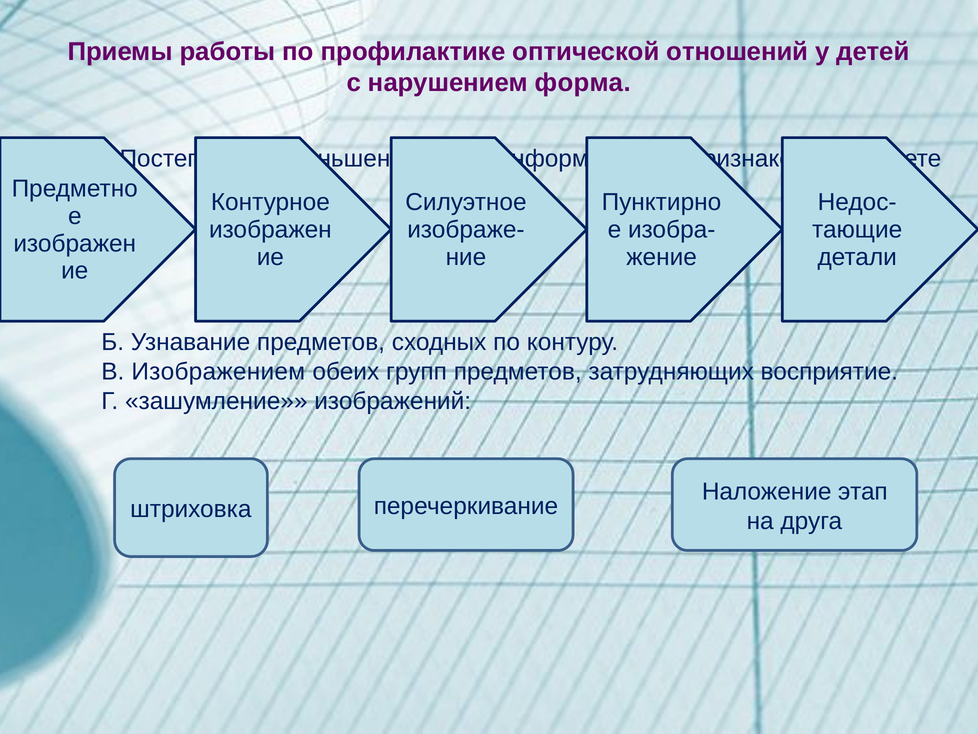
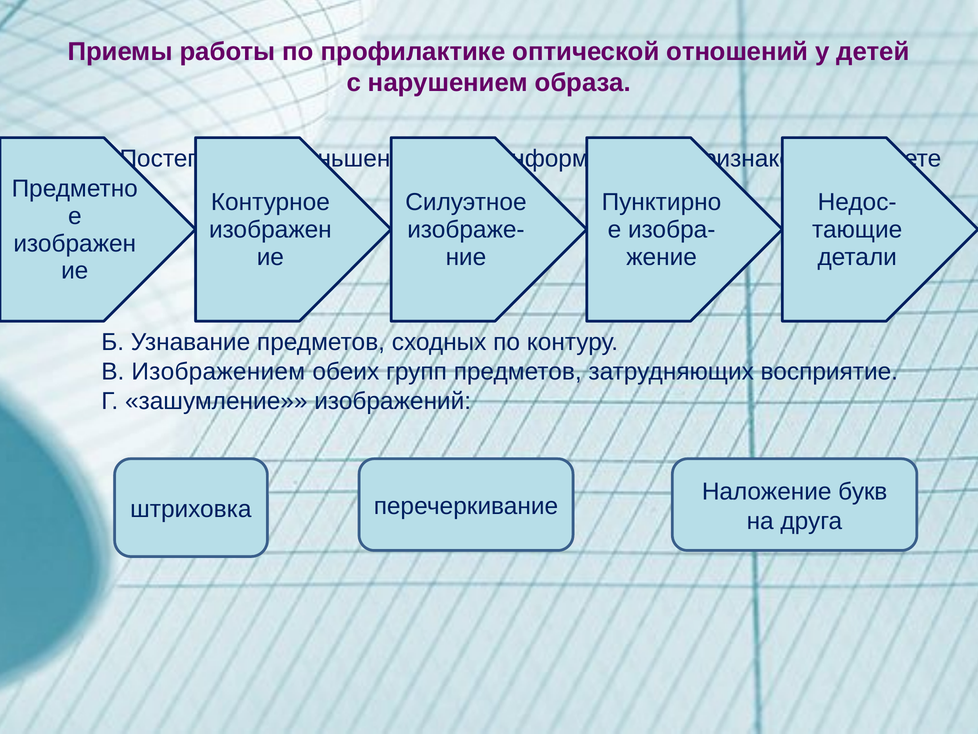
форма: форма -> образа
этап: этап -> букв
